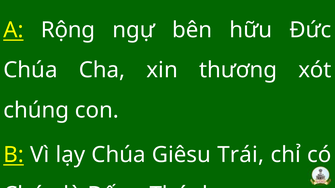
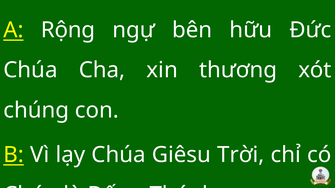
Trái: Trái -> Trời
